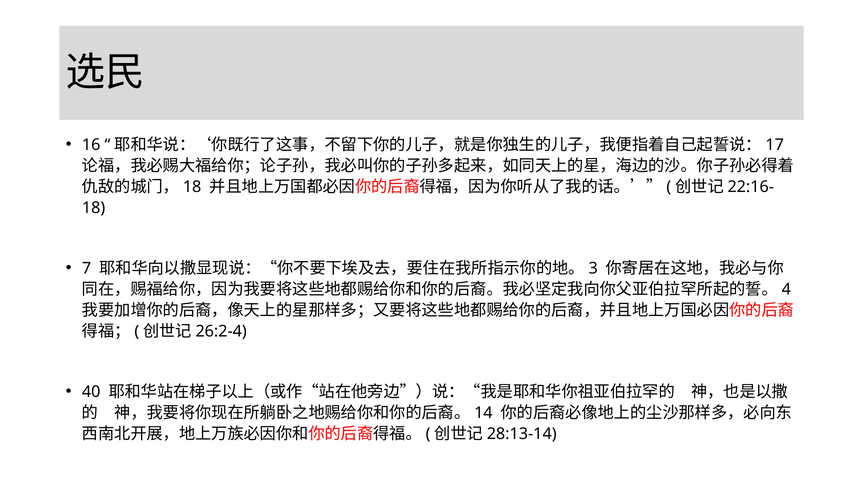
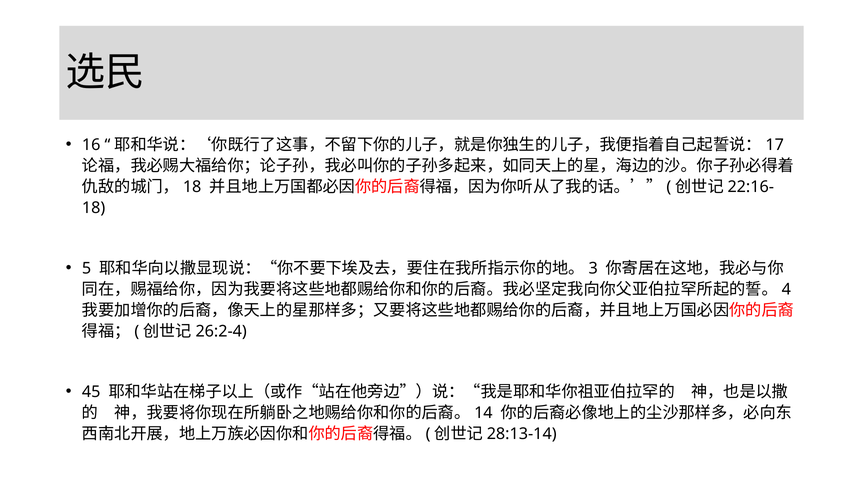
7: 7 -> 5
40: 40 -> 45
